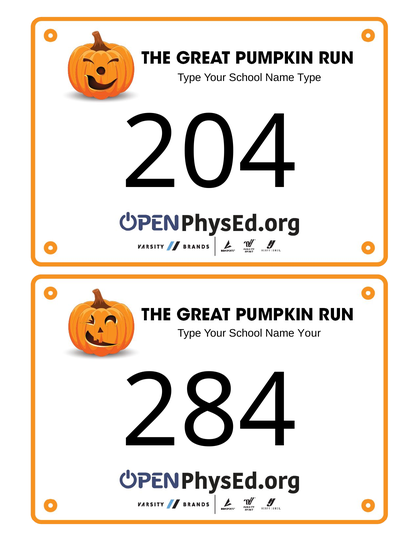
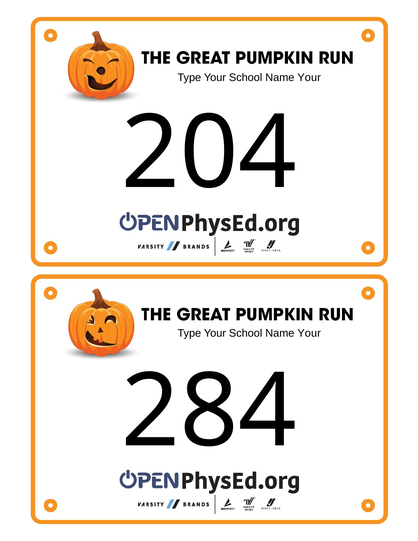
Type at (309, 77): Type -> Your
